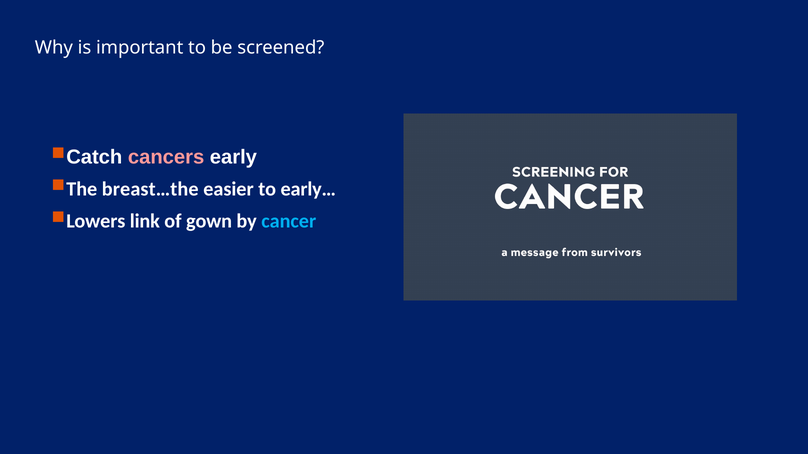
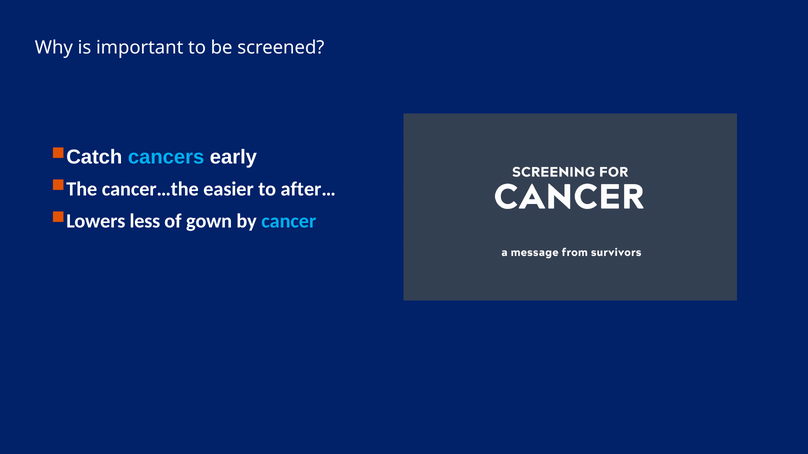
cancers colour: pink -> light blue
breast…the: breast…the -> cancer…the
early…: early… -> after…
link: link -> less
